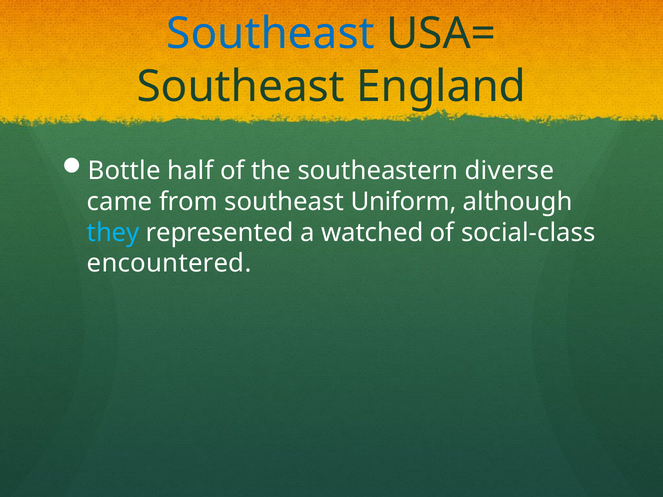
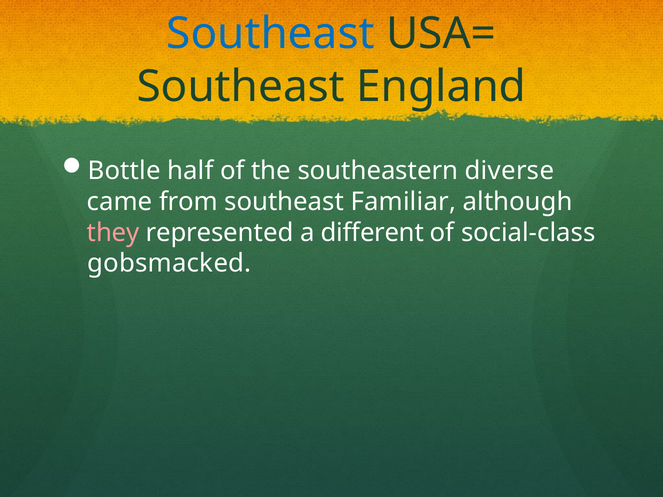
Uniform: Uniform -> Familiar
they colour: light blue -> pink
watched: watched -> different
encountered: encountered -> gobsmacked
